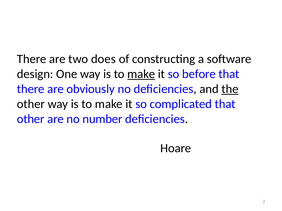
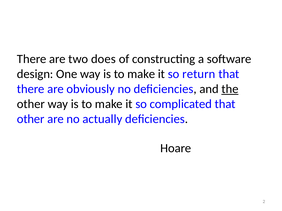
make at (141, 74) underline: present -> none
before: before -> return
number: number -> actually
